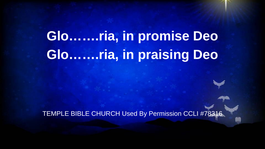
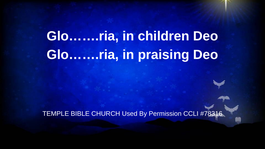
promise: promise -> children
